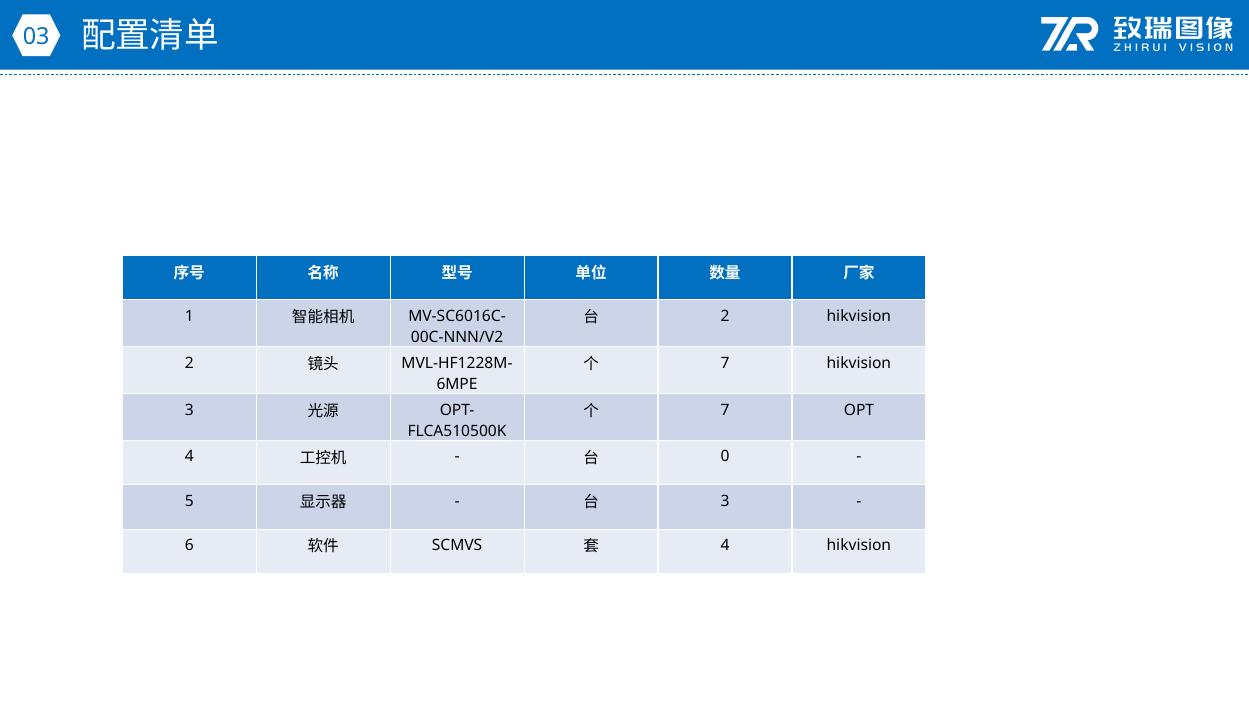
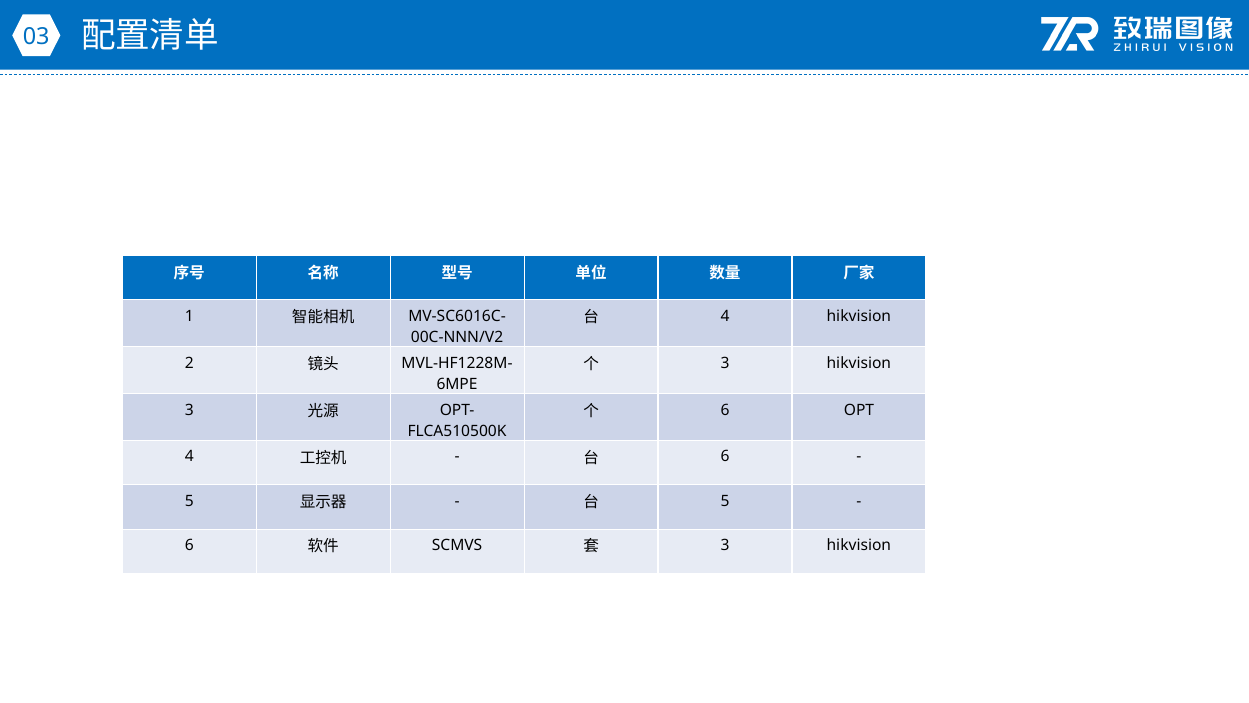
2 at (725, 316): 2 -> 4
7 at (725, 363): 7 -> 3
7 at (725, 410): 7 -> 6
0 at (725, 457): 0 -> 6
3 at (725, 501): 3 -> 5
4 at (725, 545): 4 -> 3
